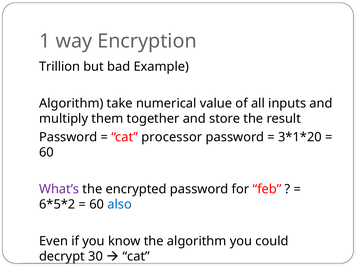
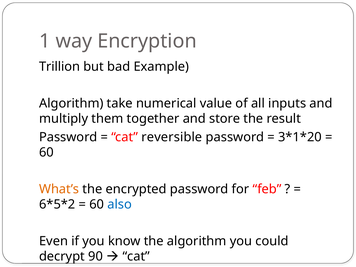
processor: processor -> reversible
What’s colour: purple -> orange
30: 30 -> 90
